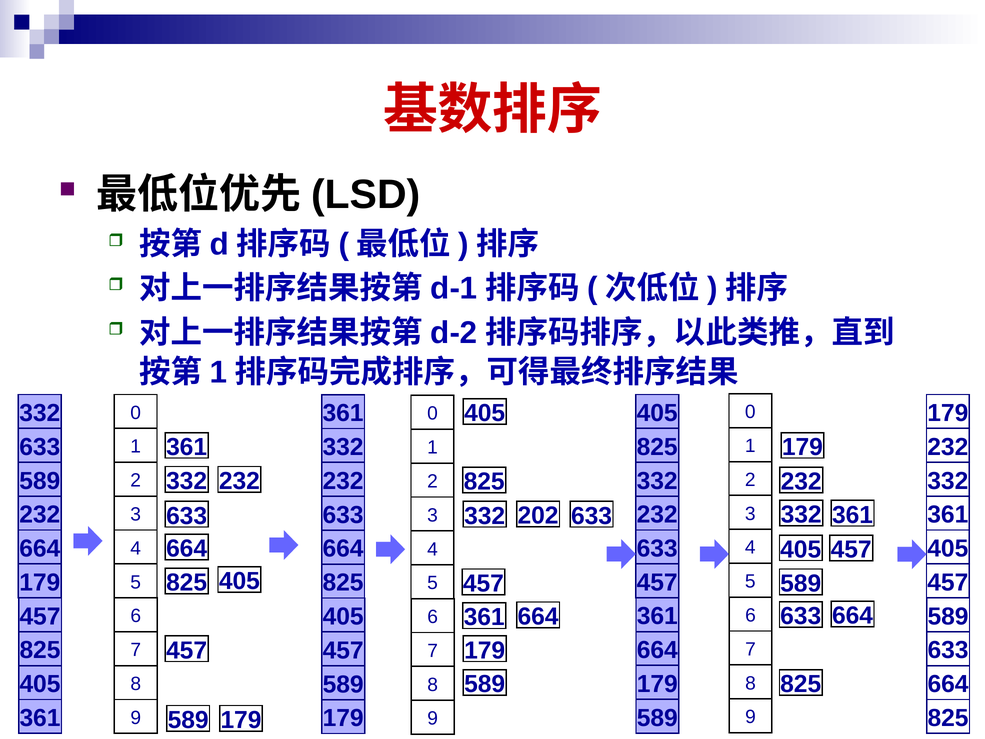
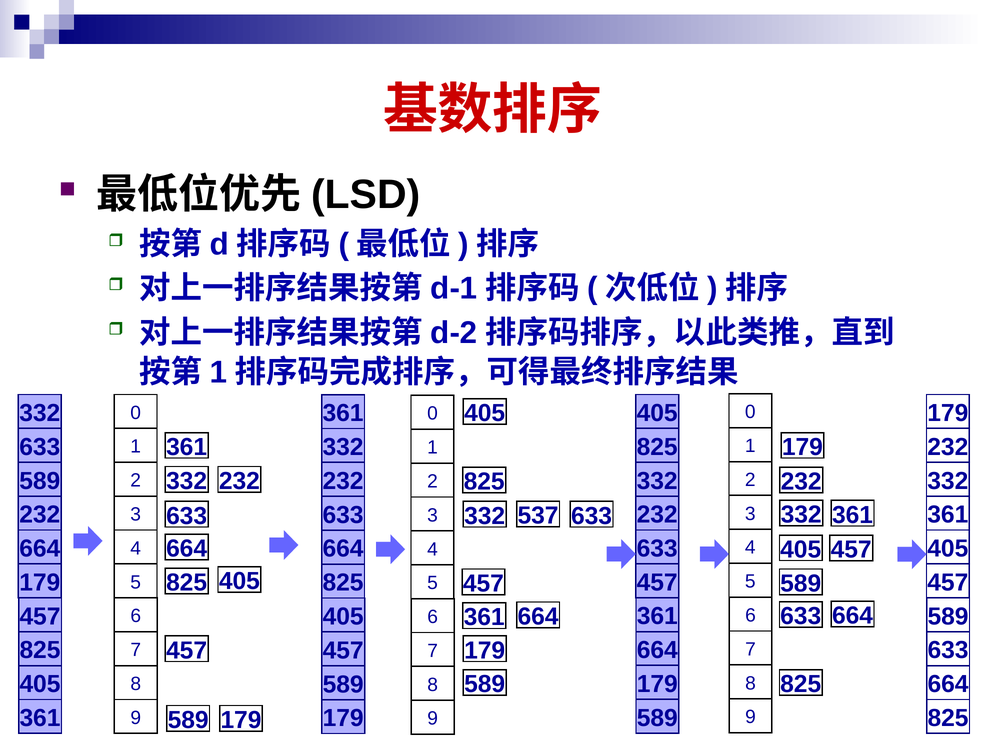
202: 202 -> 537
